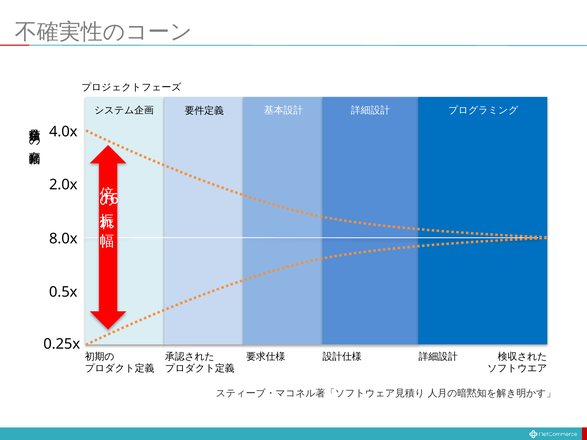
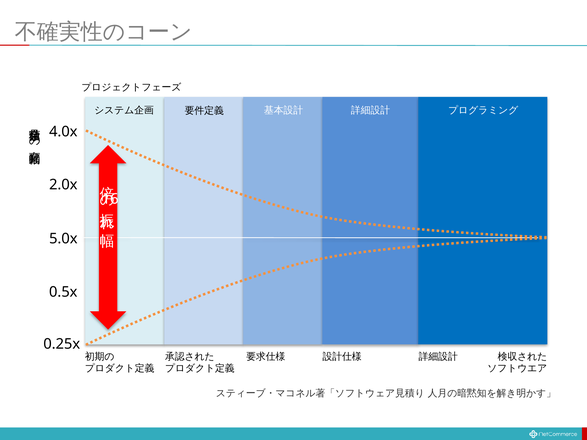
8.0x: 8.0x -> 5.0x
